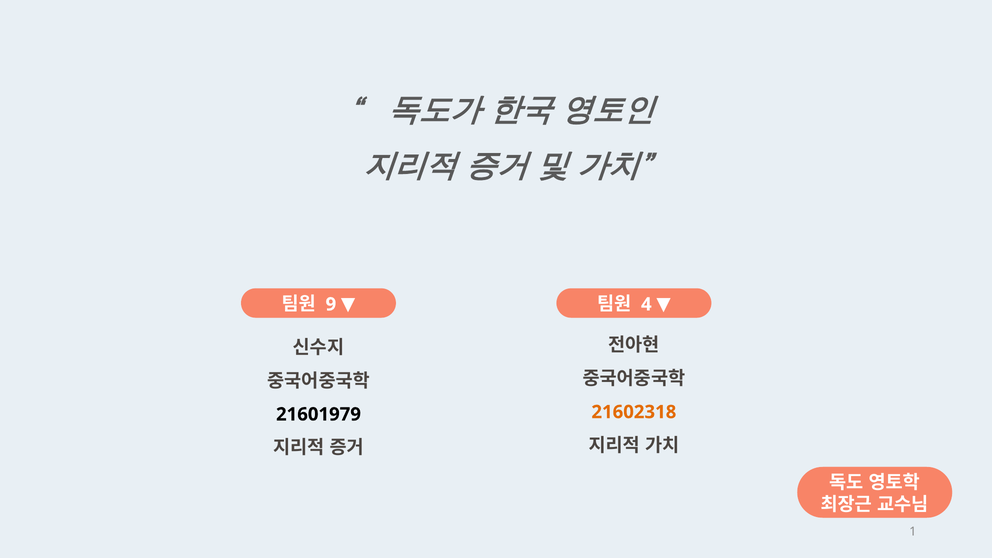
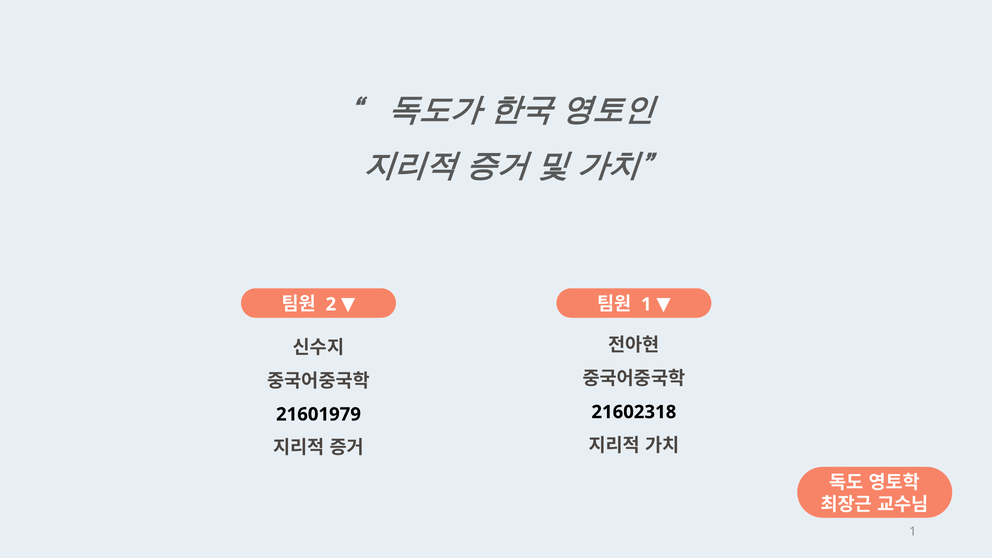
9: 9 -> 2
4 at (646, 304): 4 -> 1
21602318 colour: orange -> black
